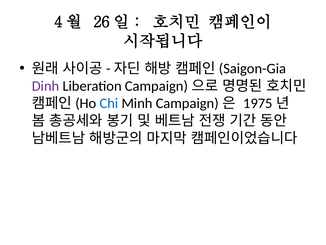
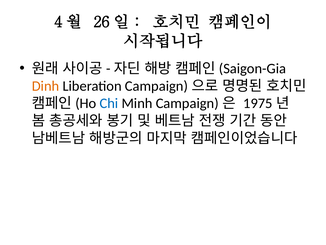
Dinh colour: purple -> orange
